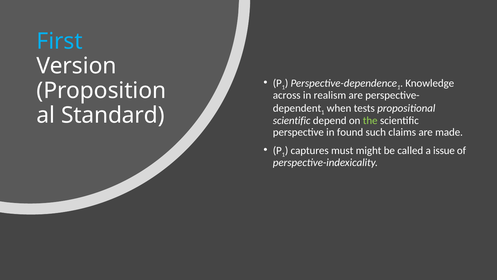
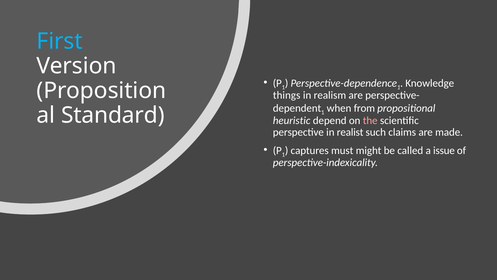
across: across -> things
tests: tests -> from
scientific at (292, 120): scientific -> heuristic
the colour: light green -> pink
found: found -> realist
